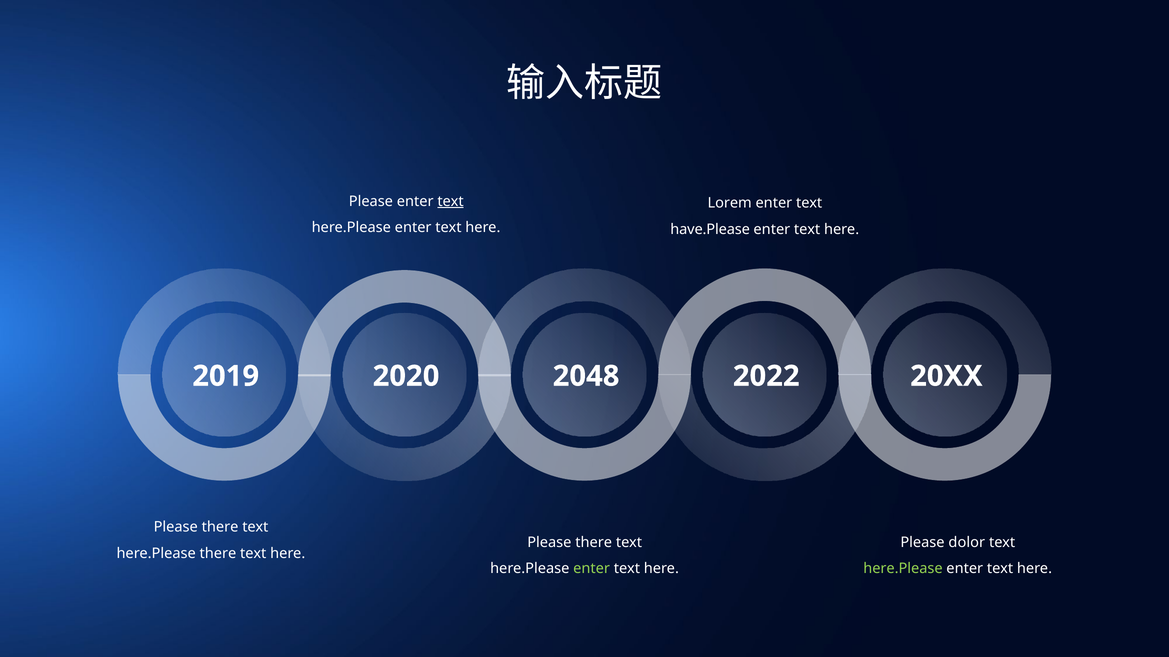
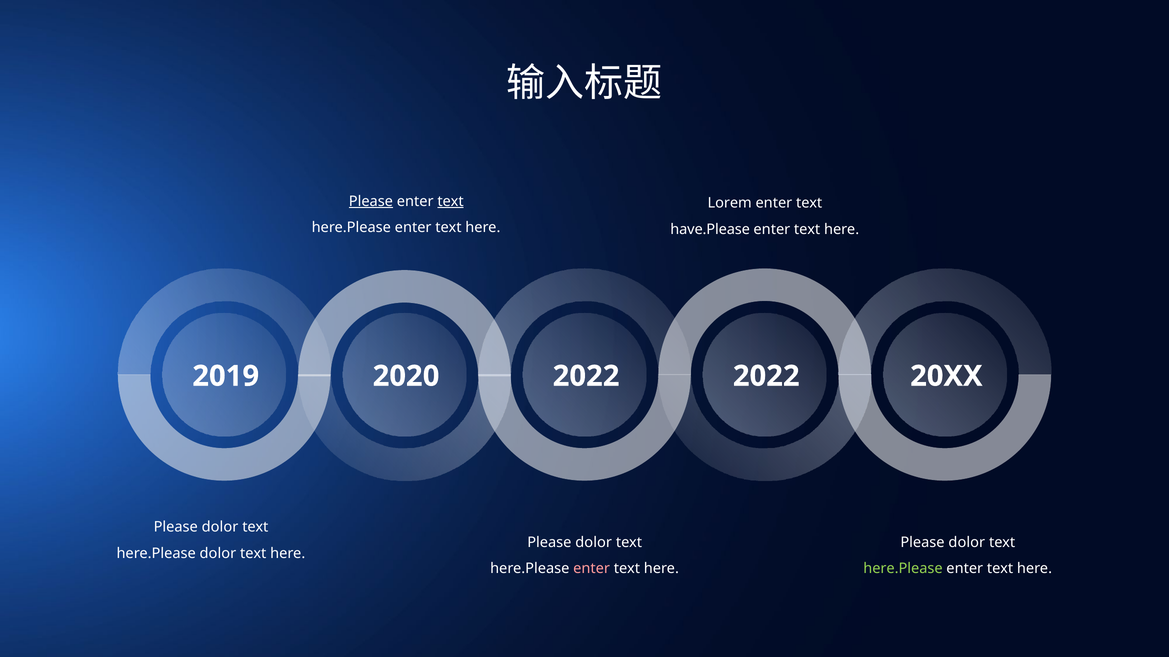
Please at (371, 202) underline: none -> present
2048 at (586, 376): 2048 -> 2022
there at (220, 528): there -> dolor
there at (594, 543): there -> dolor
here.Please there: there -> dolor
enter at (592, 569) colour: light green -> pink
